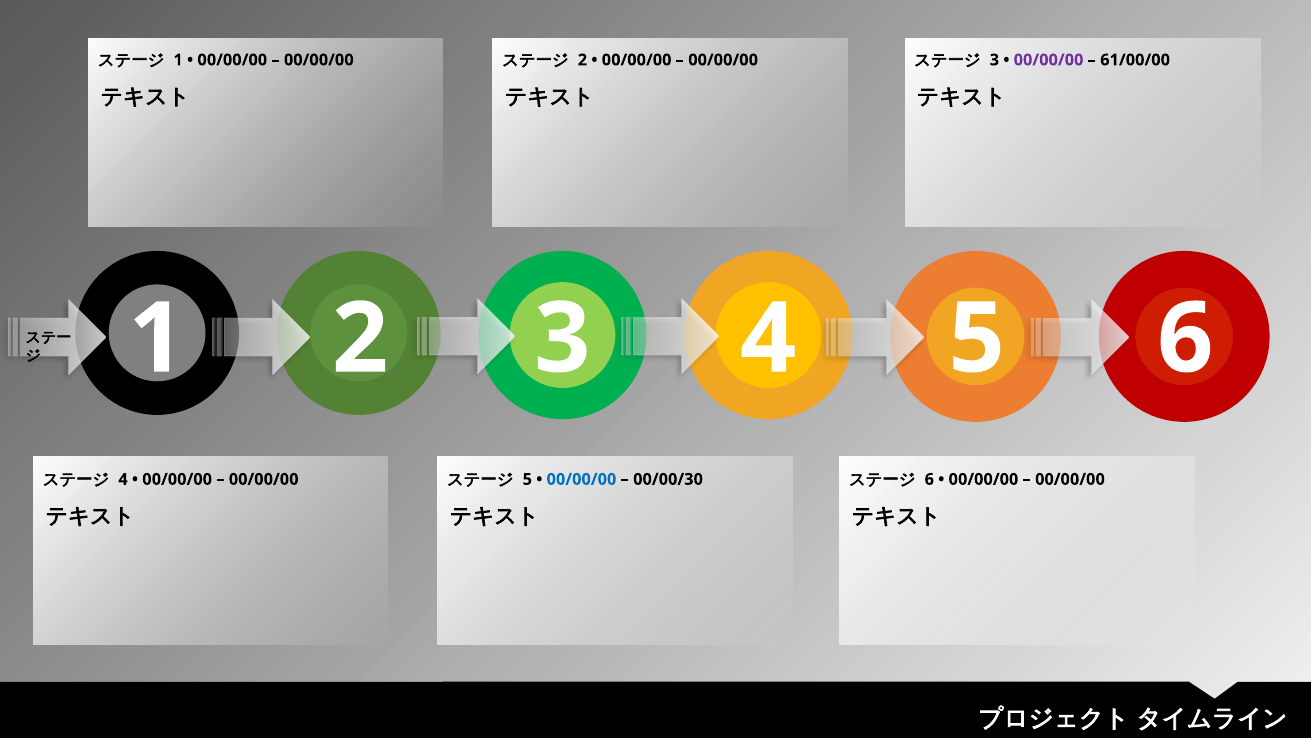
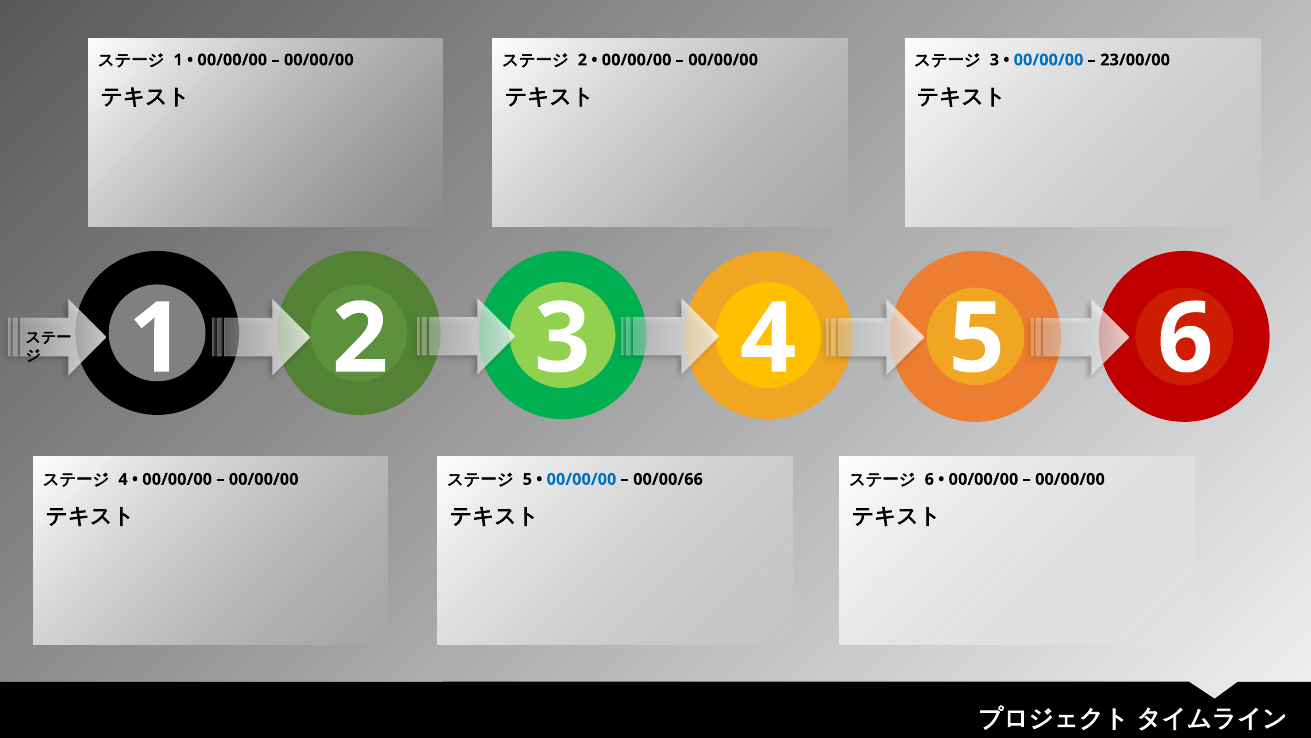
00/00/00 at (1049, 60) colour: purple -> blue
61/00/00: 61/00/00 -> 23/00/00
00/00/30: 00/00/30 -> 00/00/66
